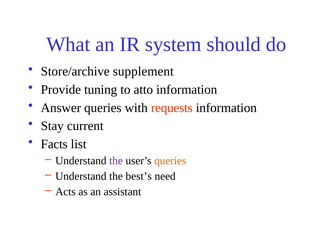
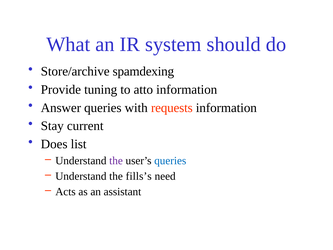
supplement: supplement -> spamdexing
Facts: Facts -> Does
queries at (170, 161) colour: orange -> blue
best’s: best’s -> fills’s
